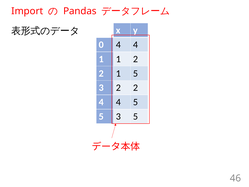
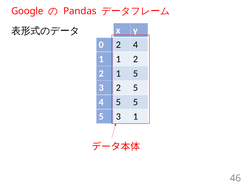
Import: Import -> Google
0 4: 4 -> 2
3 2 2: 2 -> 5
4 at (118, 102): 4 -> 5
3 5: 5 -> 1
